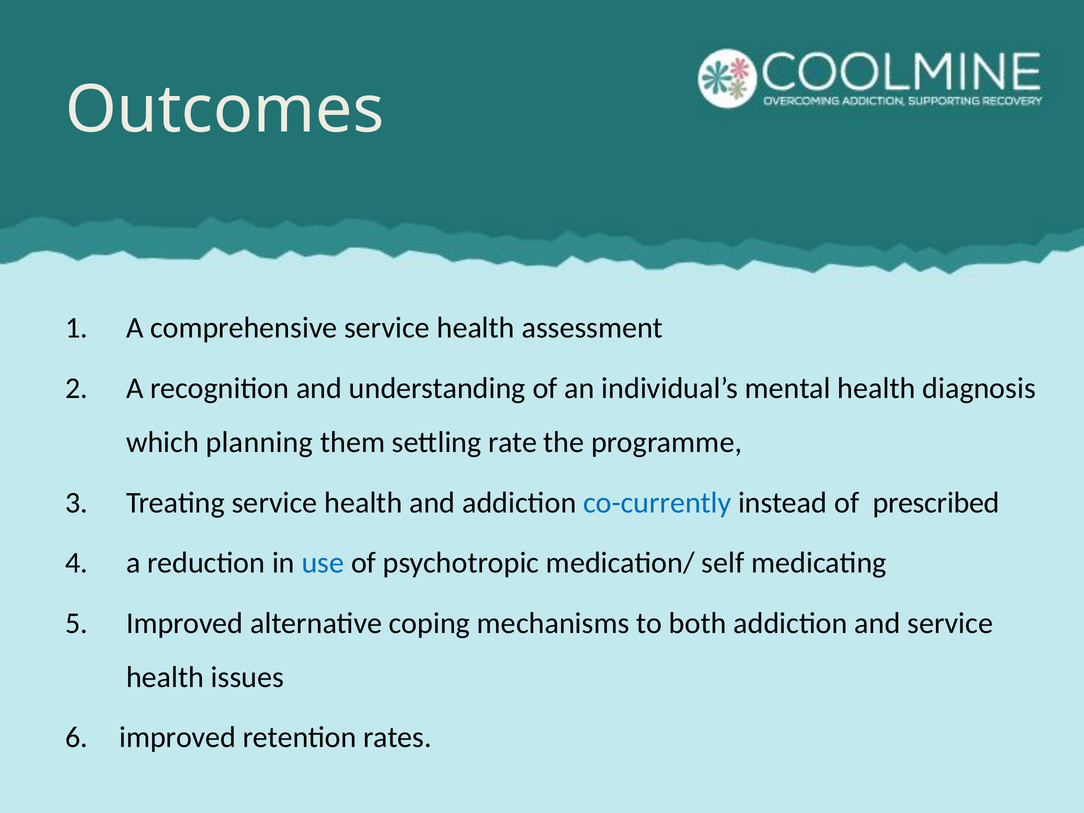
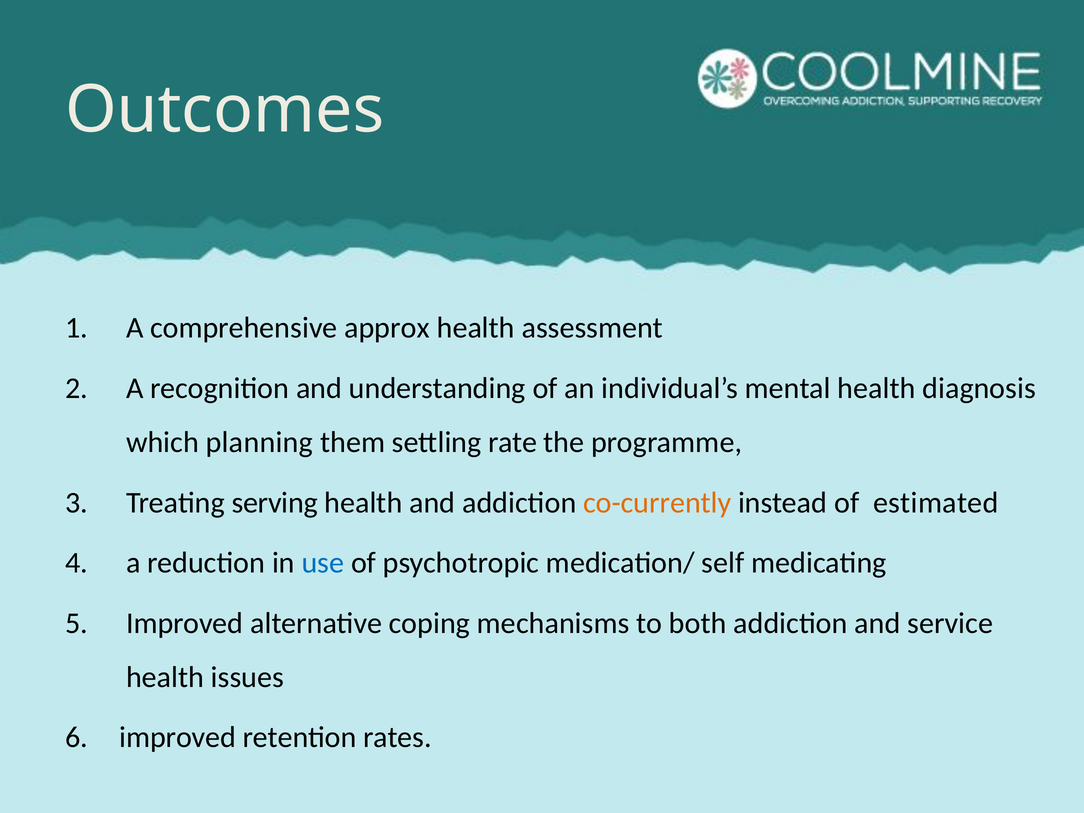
comprehensive service: service -> approx
Treating service: service -> serving
co-currently colour: blue -> orange
prescribed: prescribed -> estimated
